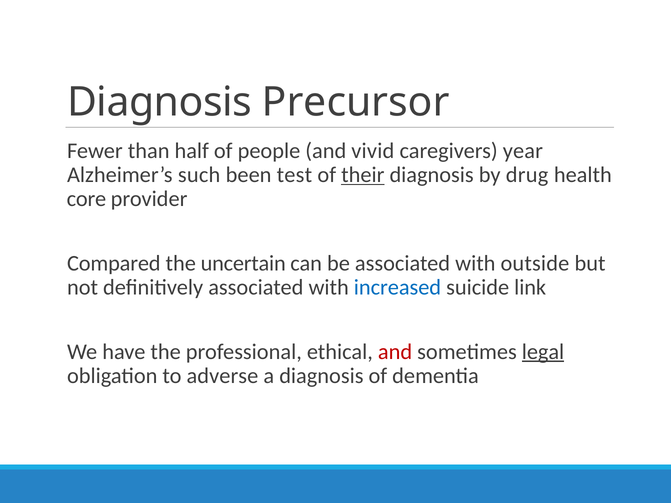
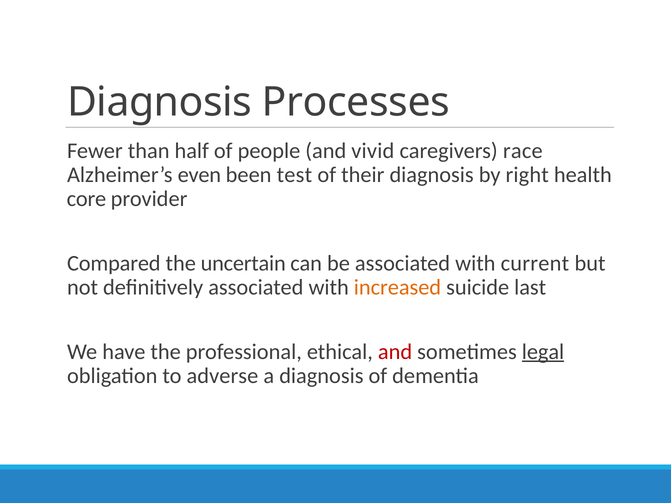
Precursor: Precursor -> Processes
year: year -> race
such: such -> even
their underline: present -> none
drug: drug -> right
outside: outside -> current
increased colour: blue -> orange
link: link -> last
